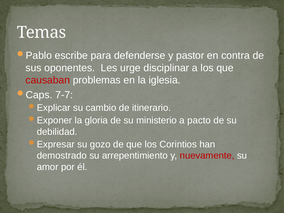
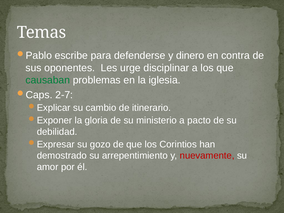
pastor: pastor -> dinero
causaban colour: red -> green
7-7: 7-7 -> 2-7
